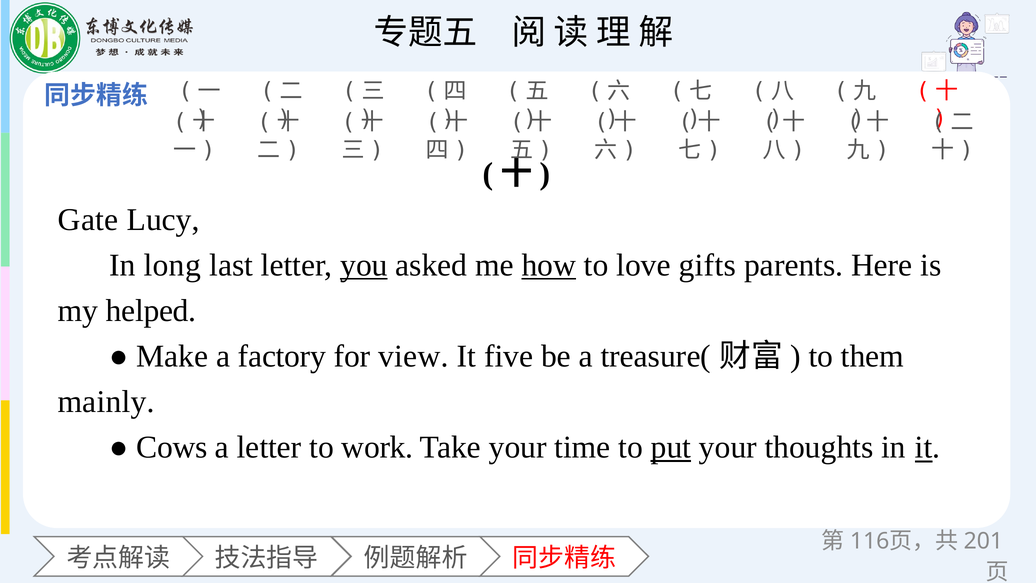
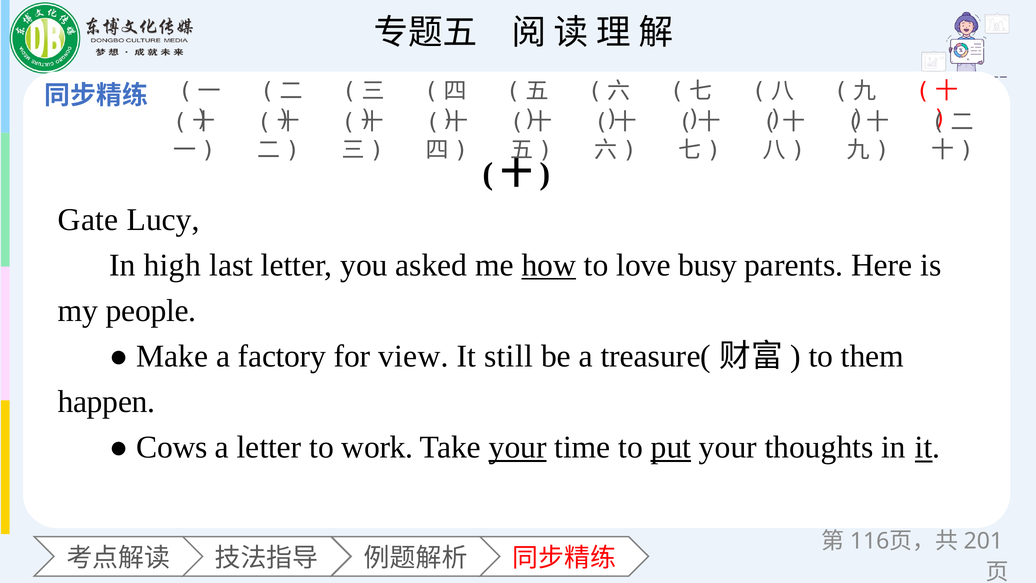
long: long -> high
you underline: present -> none
gifts: gifts -> busy
helped: helped -> people
five: five -> still
mainly: mainly -> happen
your at (518, 447) underline: none -> present
